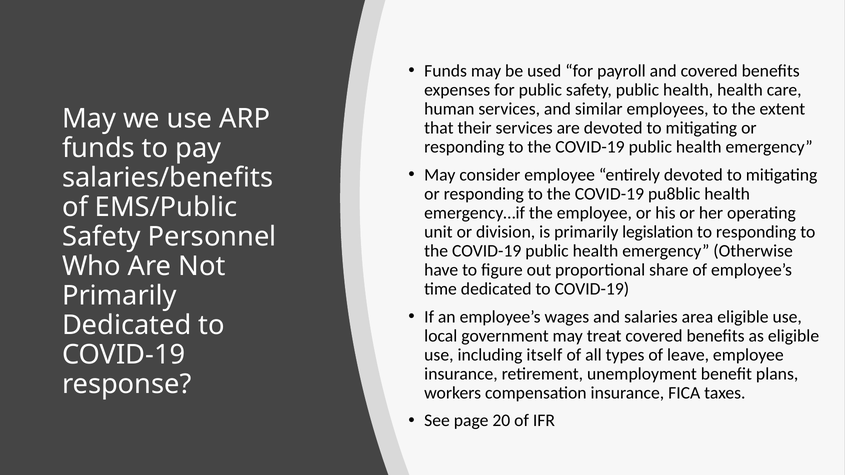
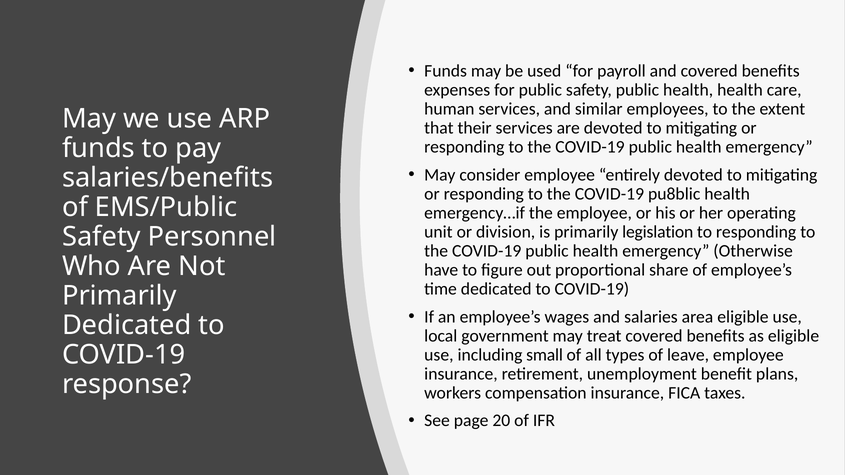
itself: itself -> small
